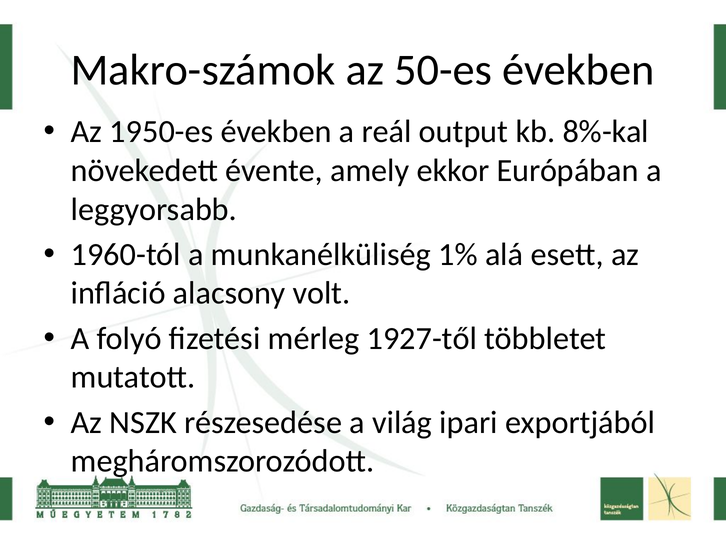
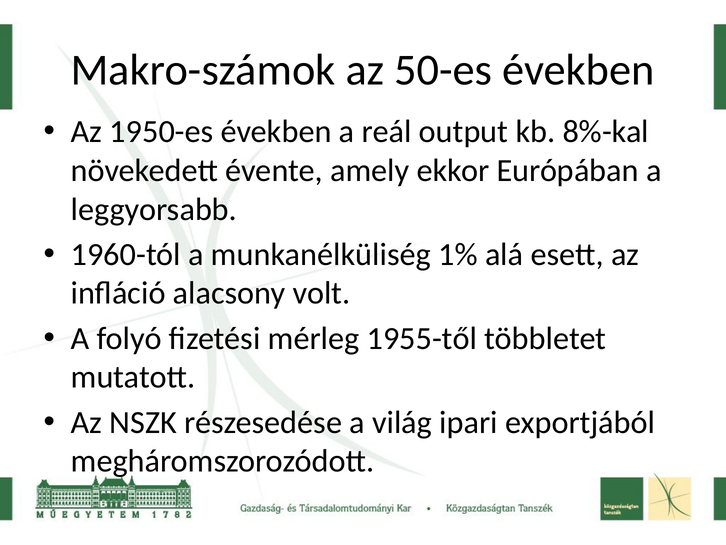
1927-től: 1927-től -> 1955-től
